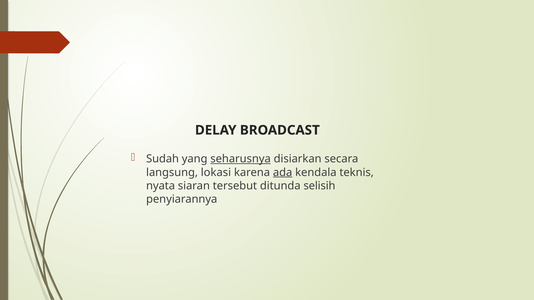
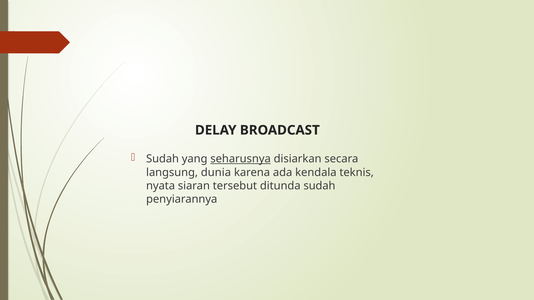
lokasi: lokasi -> dunia
ada underline: present -> none
ditunda selisih: selisih -> sudah
